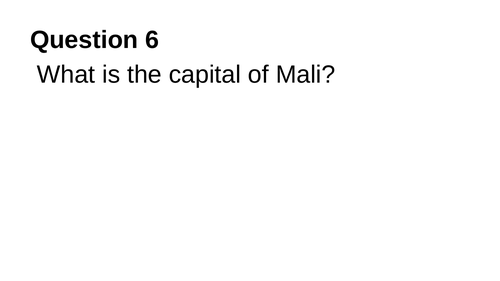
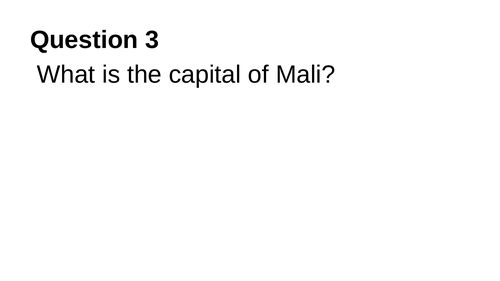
6: 6 -> 3
